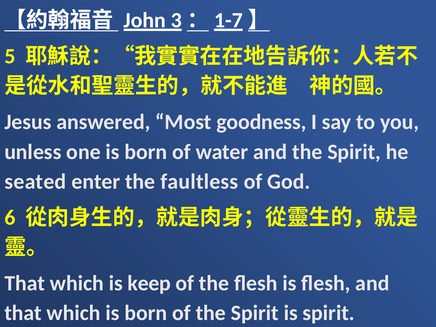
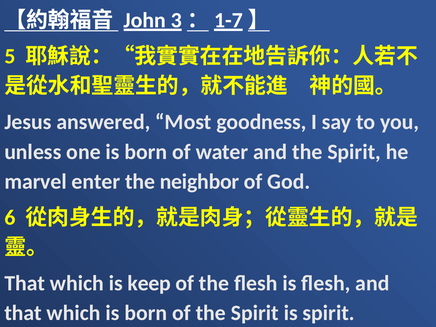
seated: seated -> marvel
faultless: faultless -> neighbor
